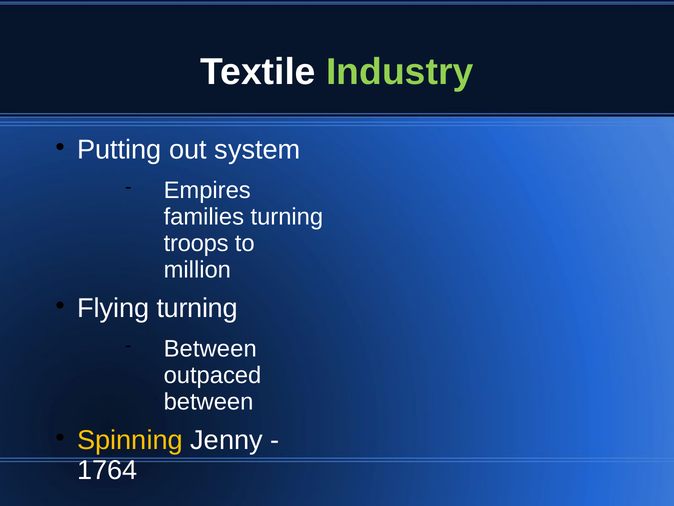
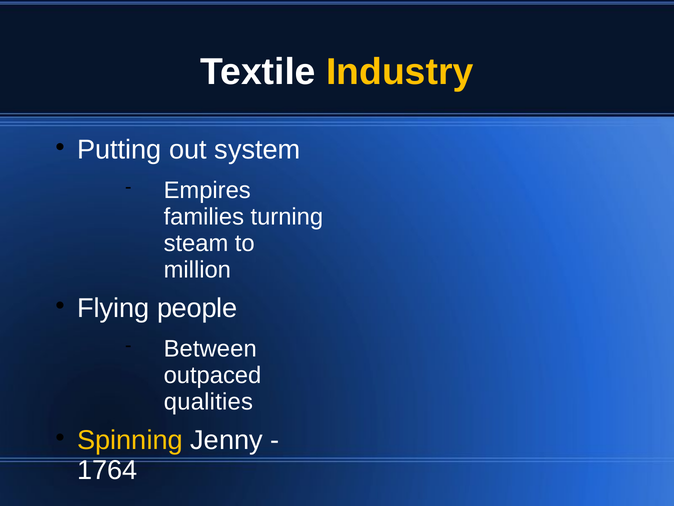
Industry colour: light green -> yellow
troops: troops -> steam
Flying turning: turning -> people
between at (209, 401): between -> qualities
